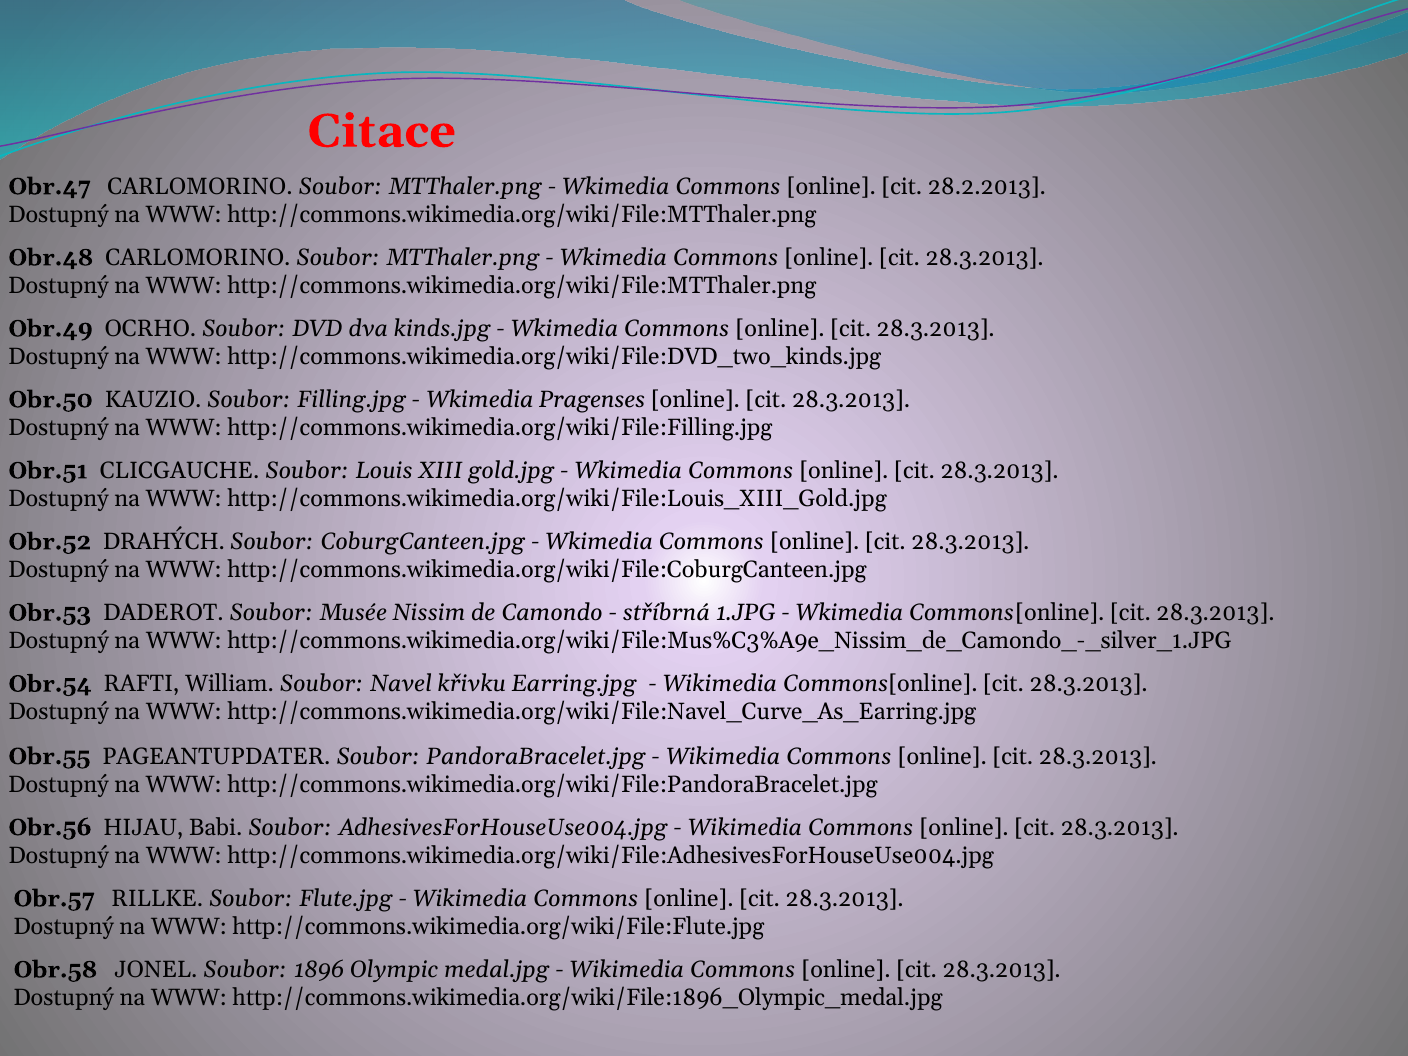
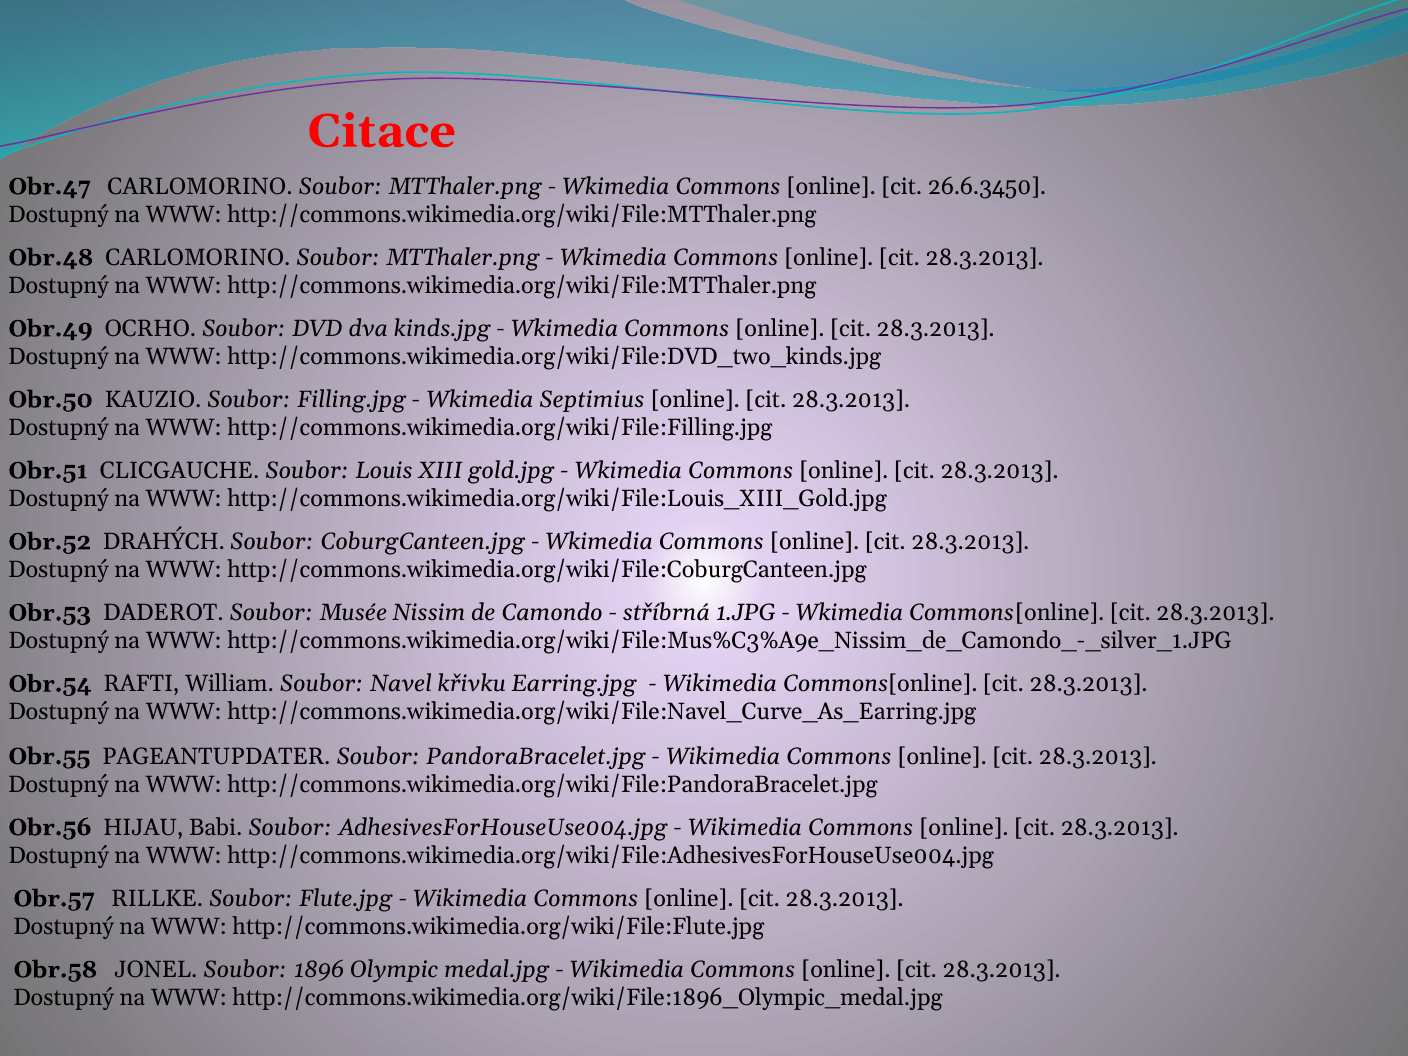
28.2.2013: 28.2.2013 -> 26.6.3450
Pragenses: Pragenses -> Septimius
